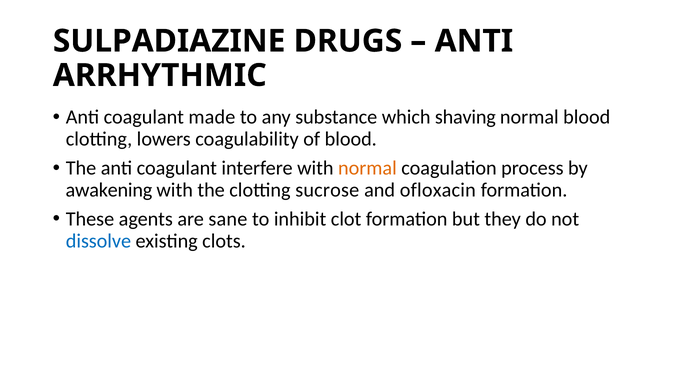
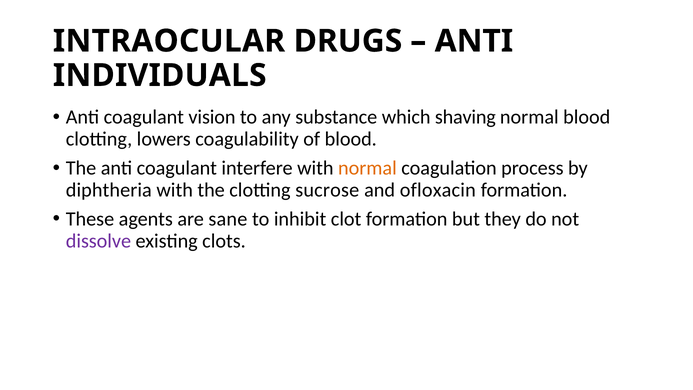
SULPADIAZINE: SULPADIAZINE -> INTRAOCULAR
ARRHYTHMIC: ARRHYTHMIC -> INDIVIDUALS
made: made -> vision
awakening: awakening -> diphtheria
dissolve colour: blue -> purple
